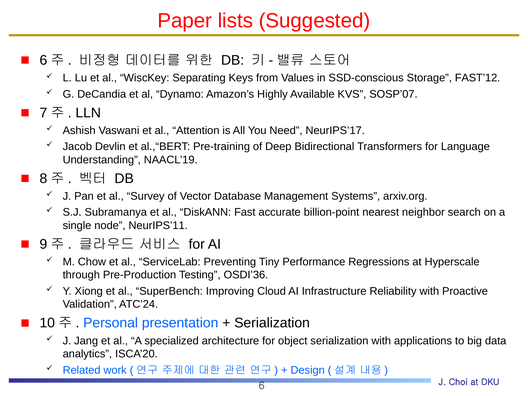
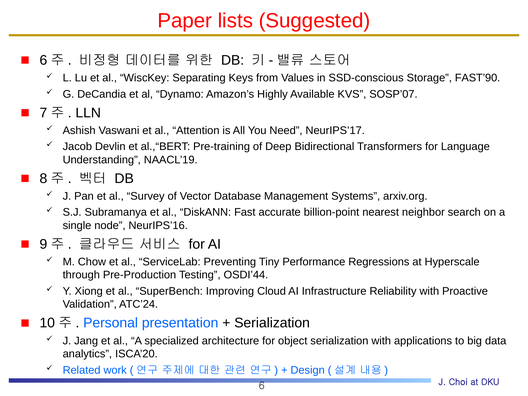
FAST’12: FAST’12 -> FAST’90
NeurIPS’11: NeurIPS’11 -> NeurIPS’16
OSDI’36: OSDI’36 -> OSDI’44
